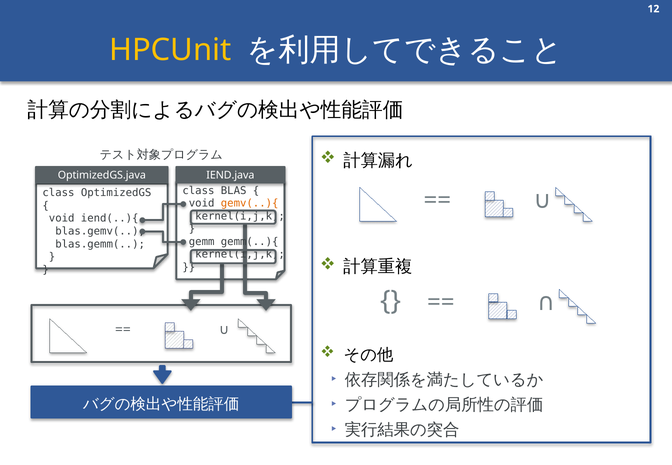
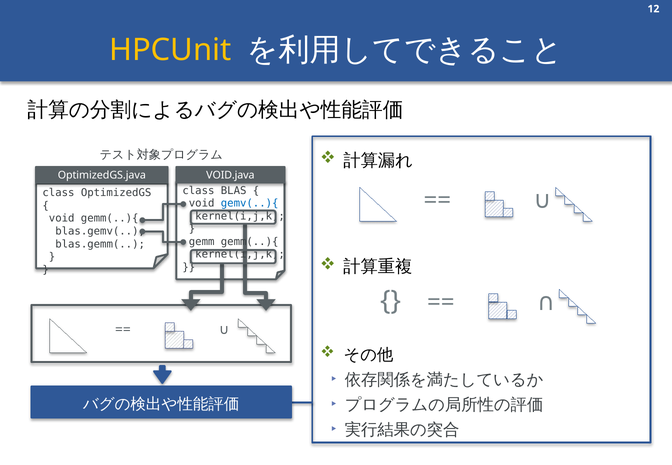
IEND.java: IEND.java -> VOID.java
gemv(..){ colour: orange -> blue
void iend(..){: iend(..){ -> gemm(..){
